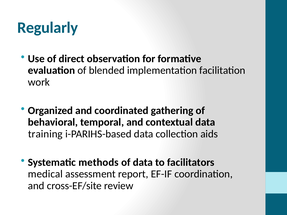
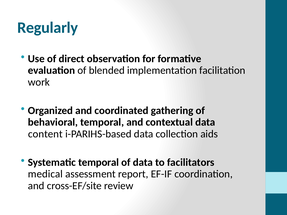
training: training -> content
Systematic methods: methods -> temporal
